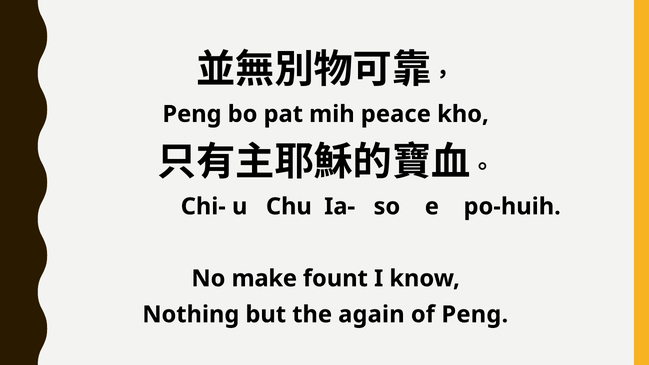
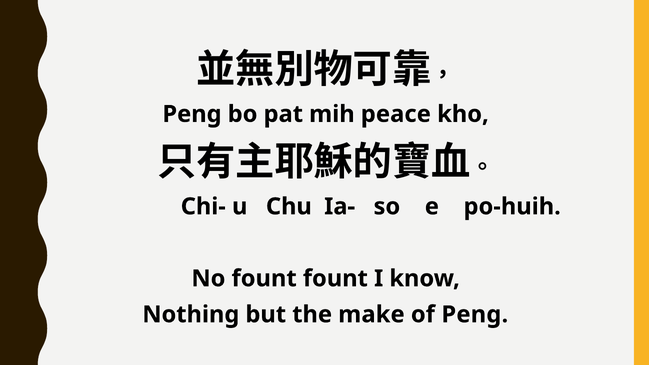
No make: make -> fount
again: again -> make
